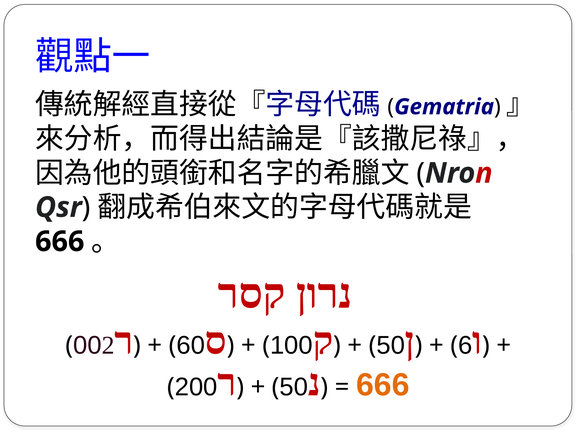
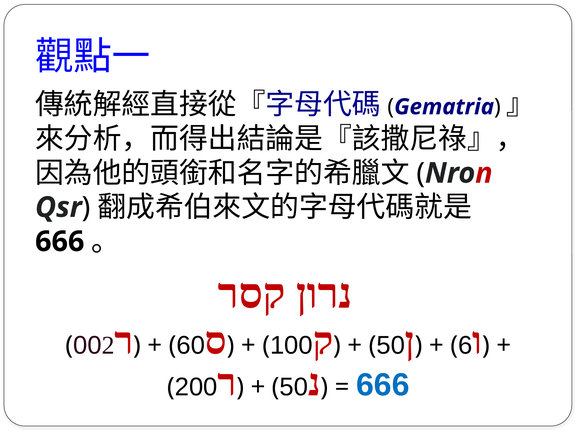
666 at (383, 385) colour: orange -> blue
